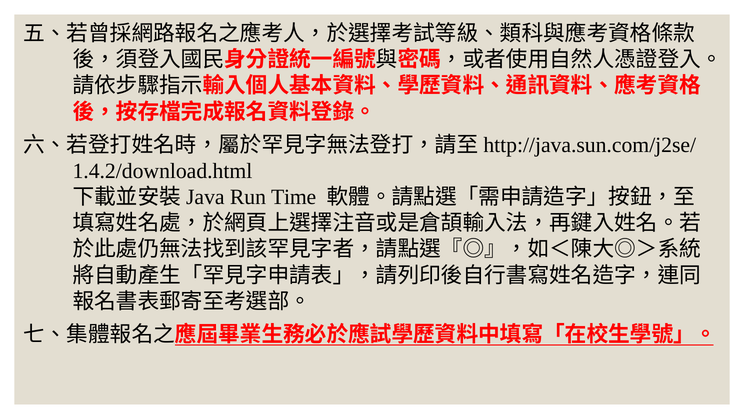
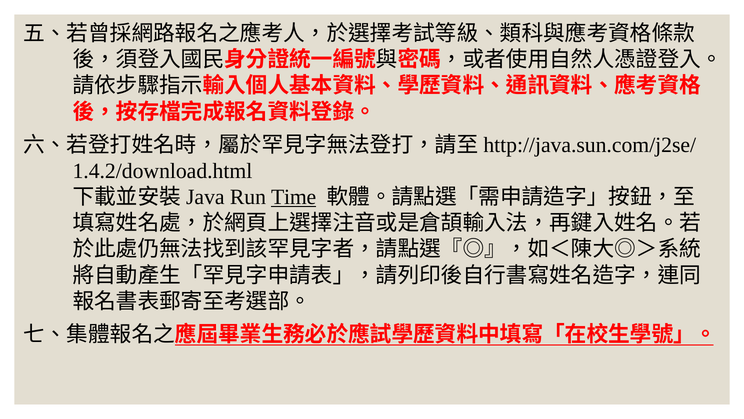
Time underline: none -> present
